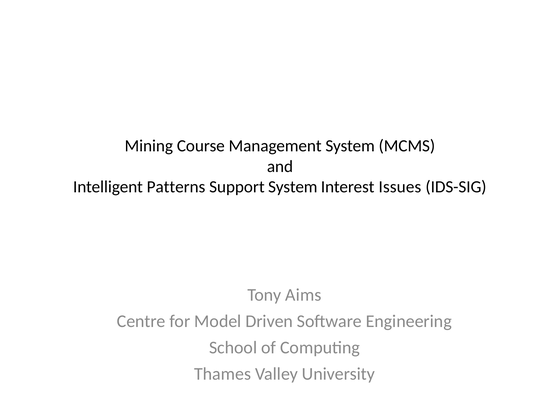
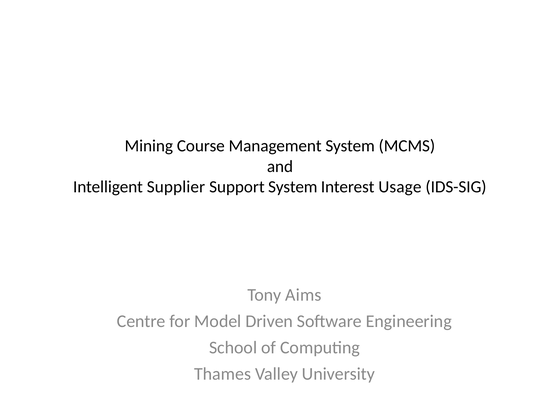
Patterns: Patterns -> Supplier
Issues: Issues -> Usage
